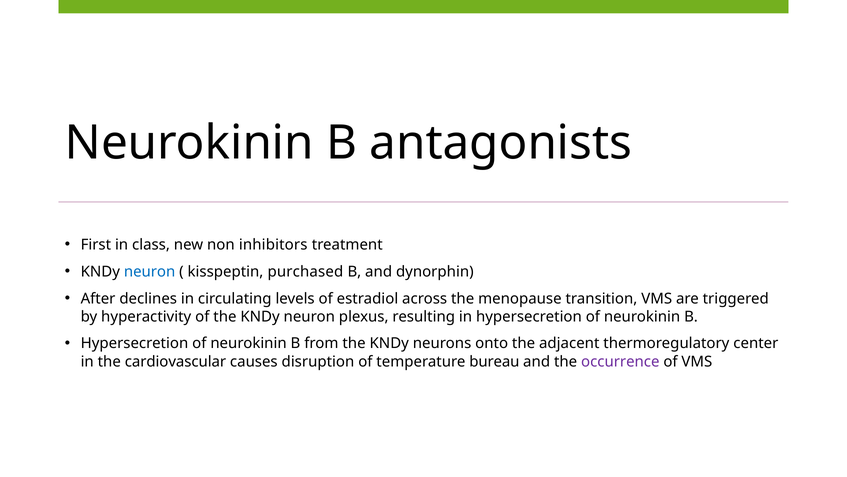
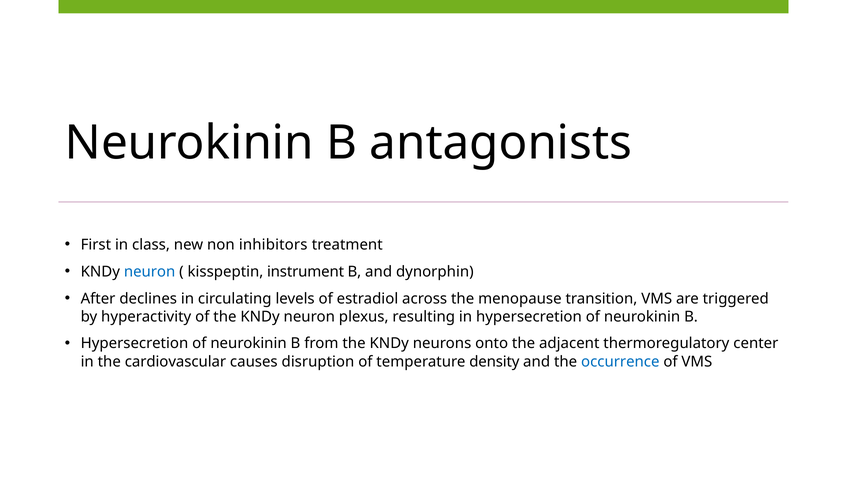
purchased: purchased -> instrument
bureau: bureau -> density
occurrence colour: purple -> blue
